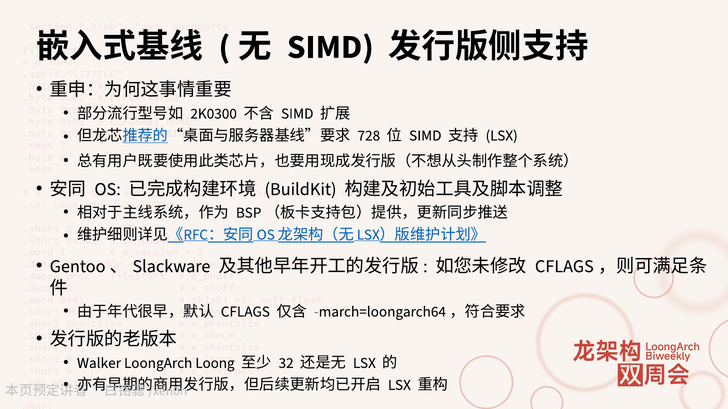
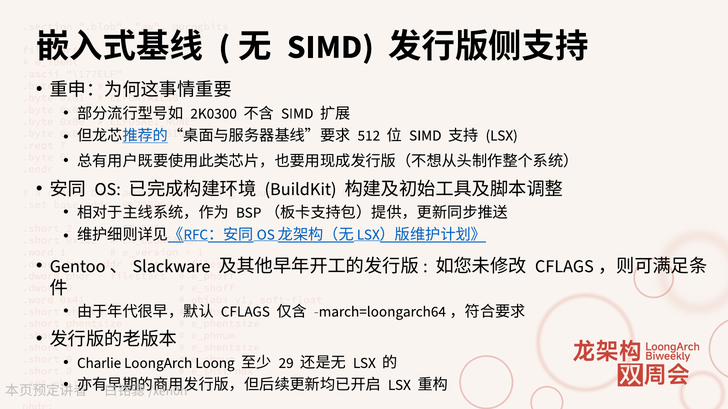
728: 728 -> 512
Walker: Walker -> Charlie
32: 32 -> 29
